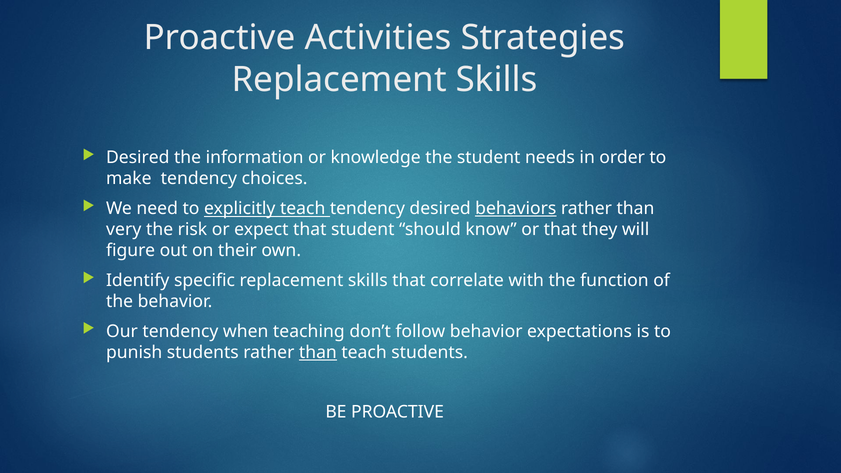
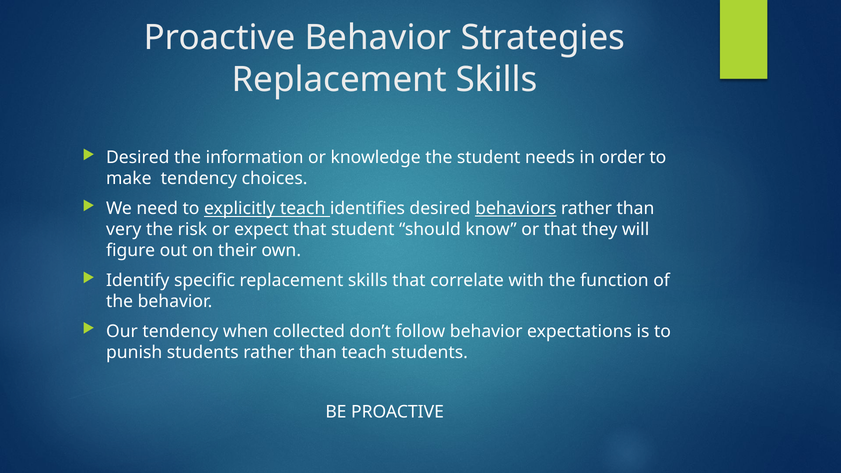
Proactive Activities: Activities -> Behavior
teach tendency: tendency -> identifies
teaching: teaching -> collected
than at (318, 352) underline: present -> none
